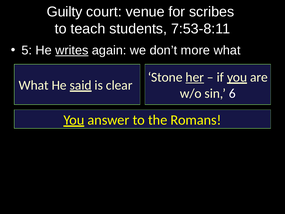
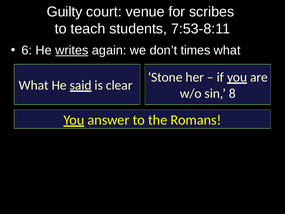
5: 5 -> 6
more: more -> times
her underline: present -> none
6: 6 -> 8
